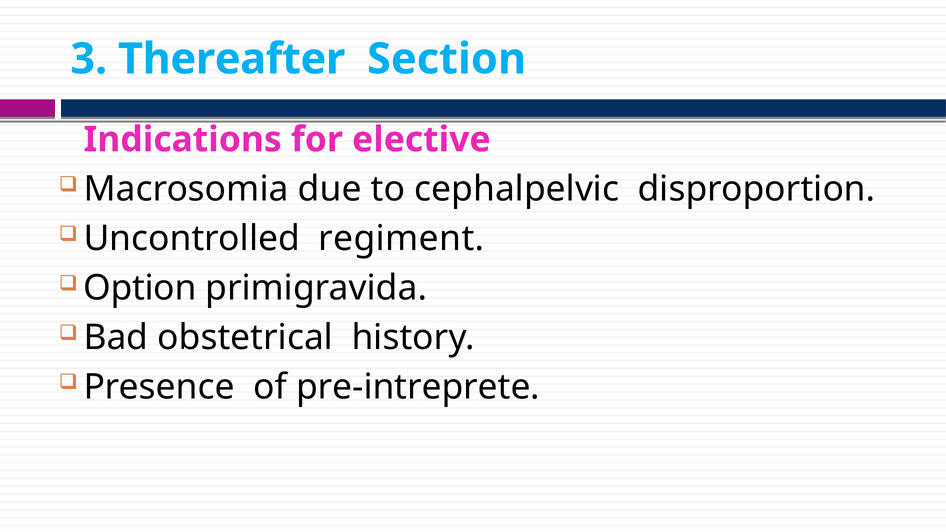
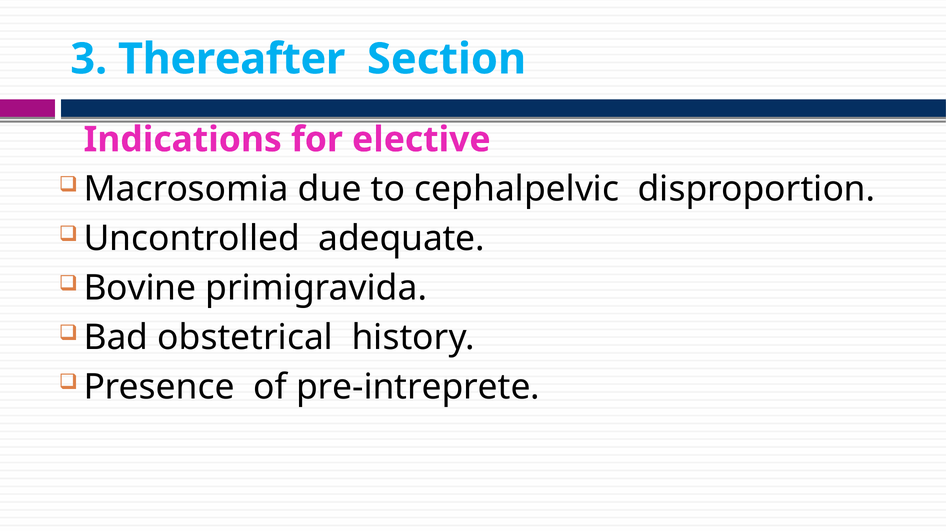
regiment: regiment -> adequate
Option: Option -> Bovine
